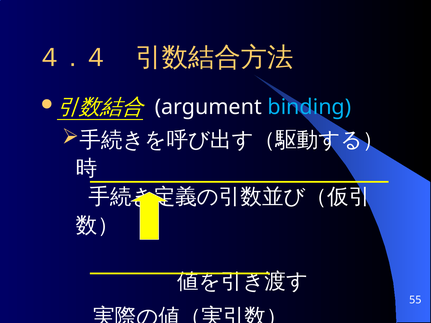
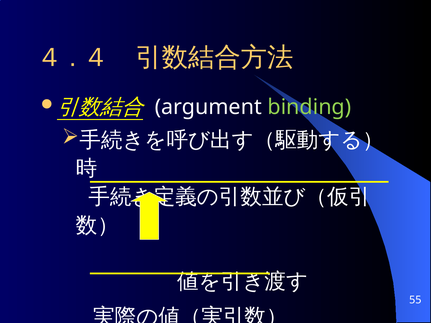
binding colour: light blue -> light green
